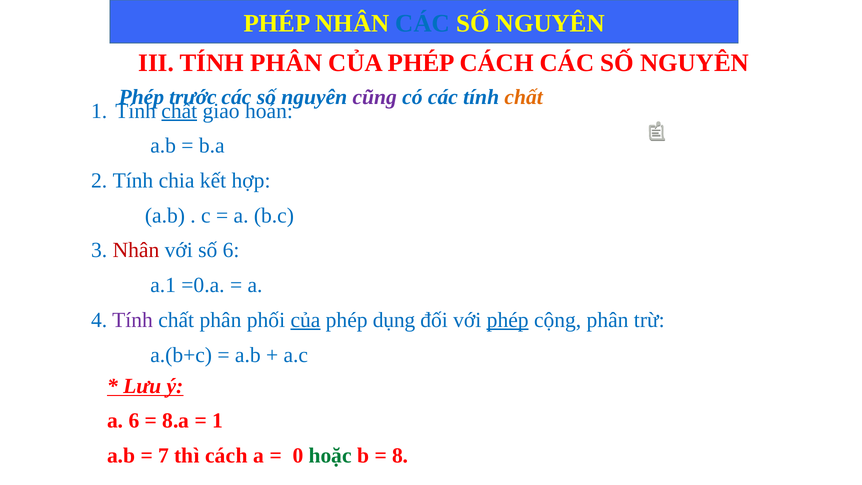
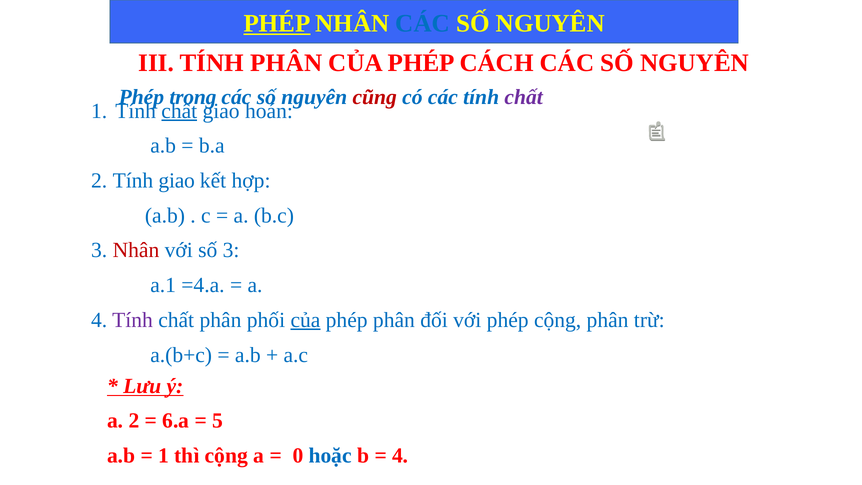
PHÉP at (277, 23) underline: none -> present
trước: trước -> trong
cũng colour: purple -> red
chất at (524, 97) colour: orange -> purple
Tính chia: chia -> giao
số 6: 6 -> 3
=0.a: =0.a -> =4.a
phép dụng: dụng -> phân
phép at (508, 320) underline: present -> none
a 6: 6 -> 2
8.a: 8.a -> 6.a
1 at (218, 421): 1 -> 5
7 at (164, 456): 7 -> 1
thì cách: cách -> cộng
hoặc colour: green -> blue
8 at (400, 456): 8 -> 4
